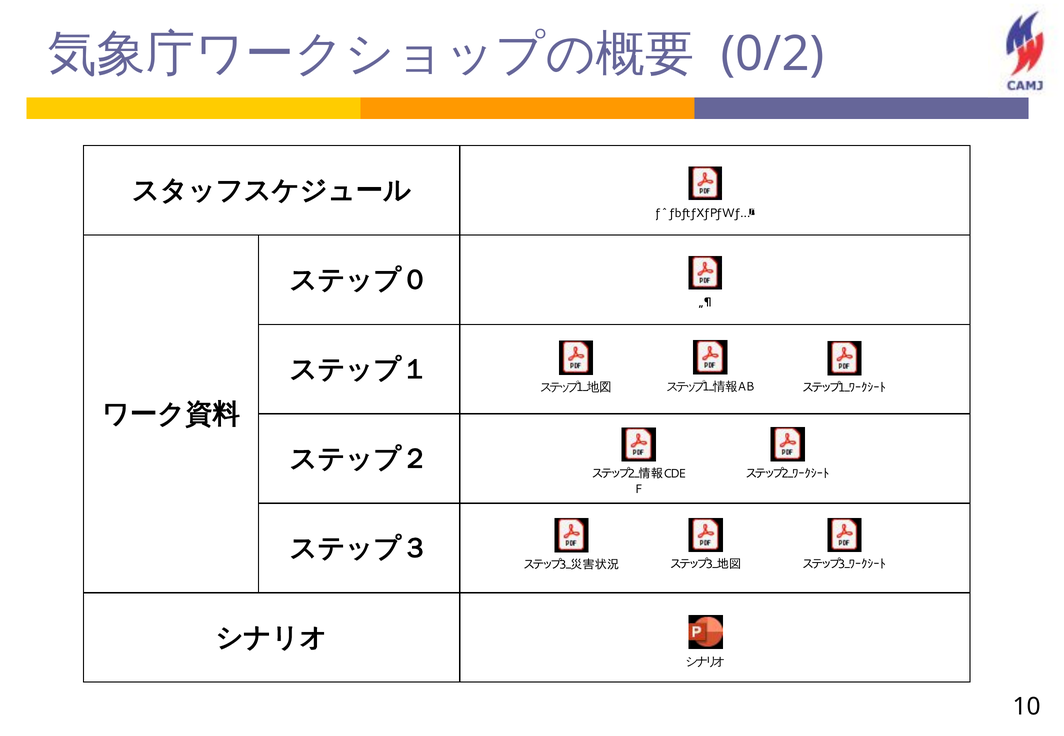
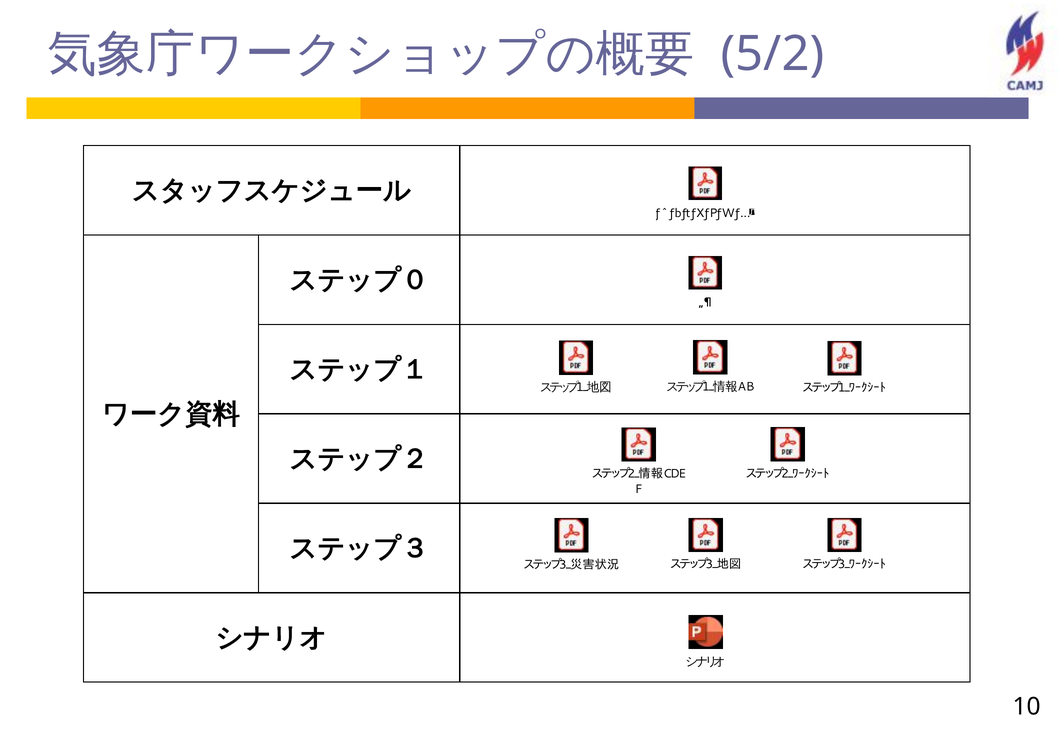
0/2: 0/2 -> 5/2
